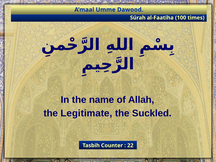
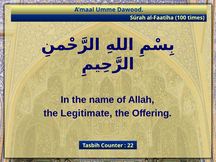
Suckled: Suckled -> Offering
